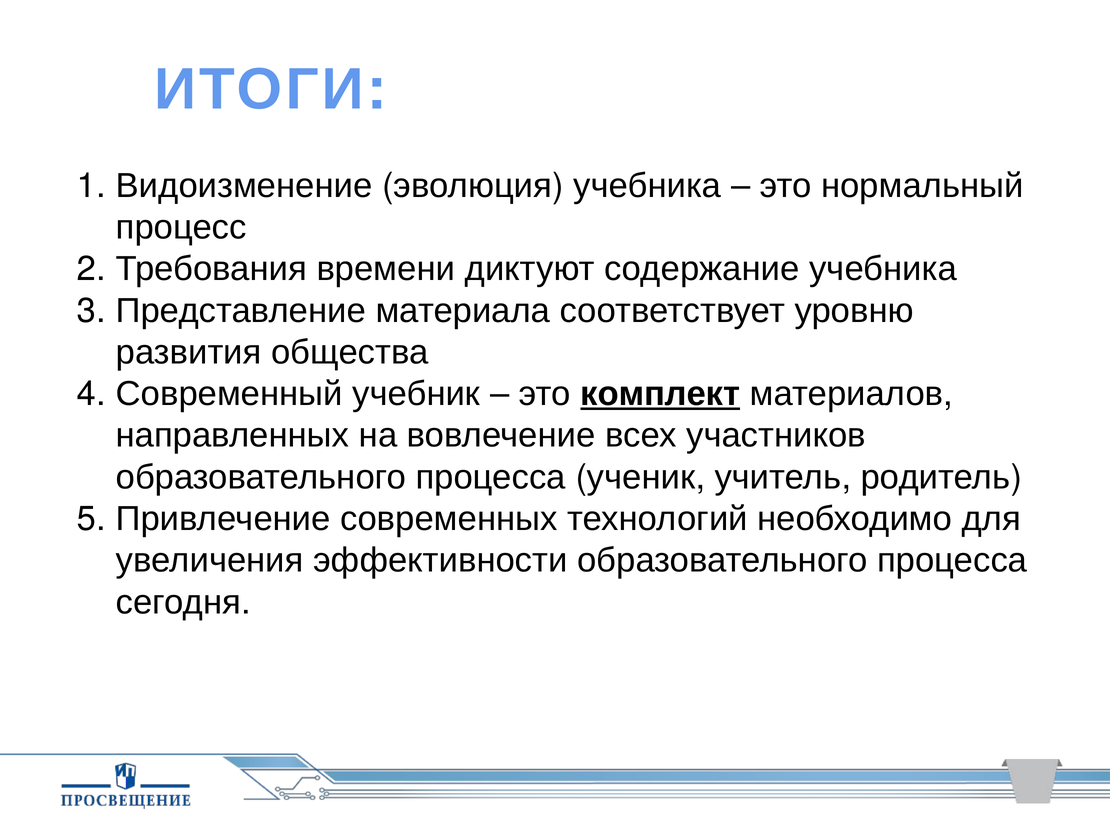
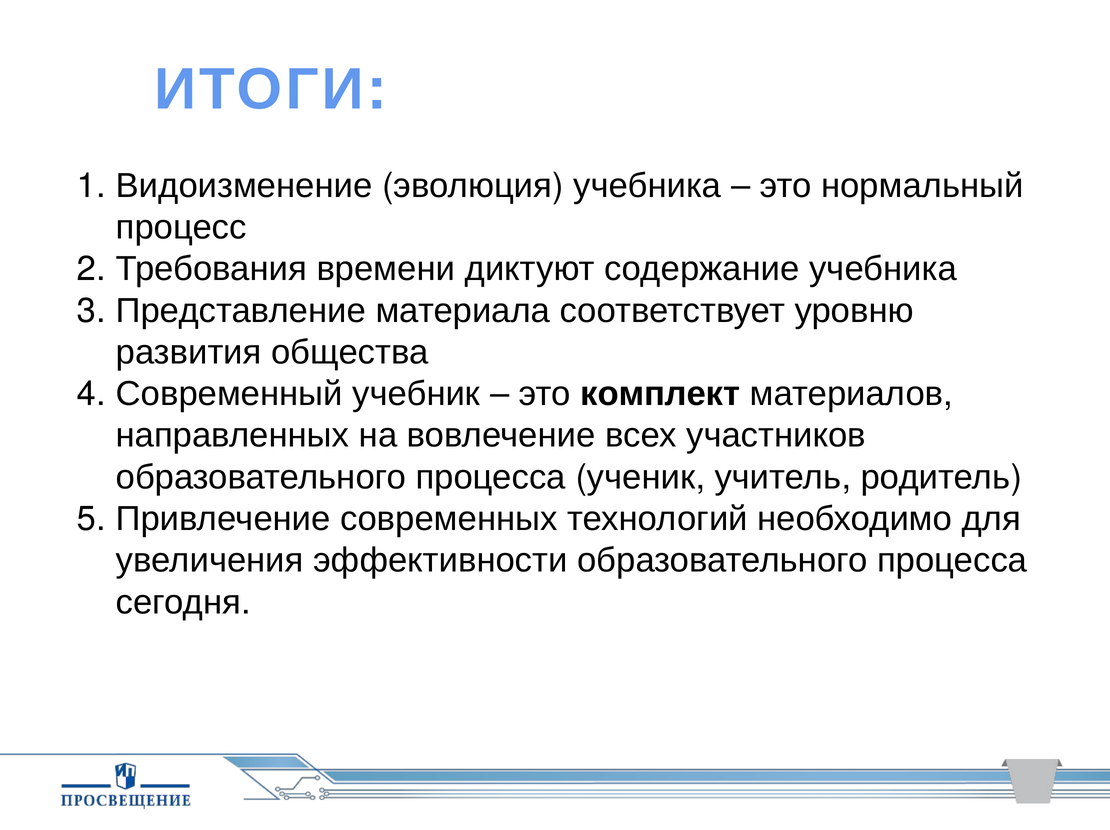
комплект underline: present -> none
